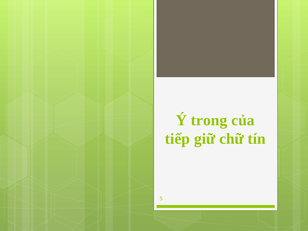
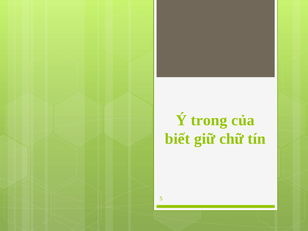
tiếp: tiếp -> biết
